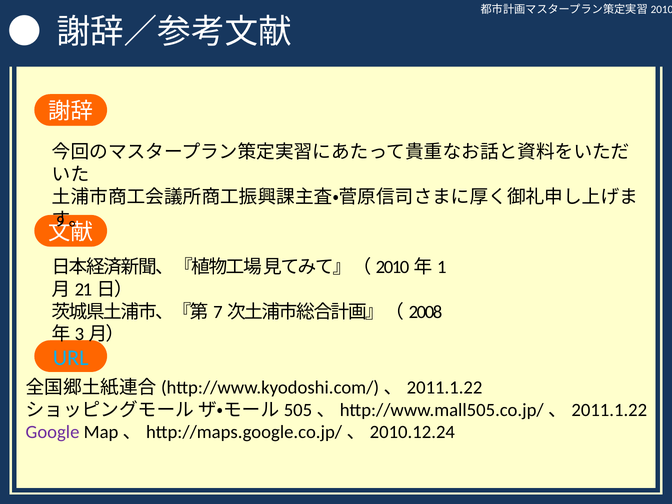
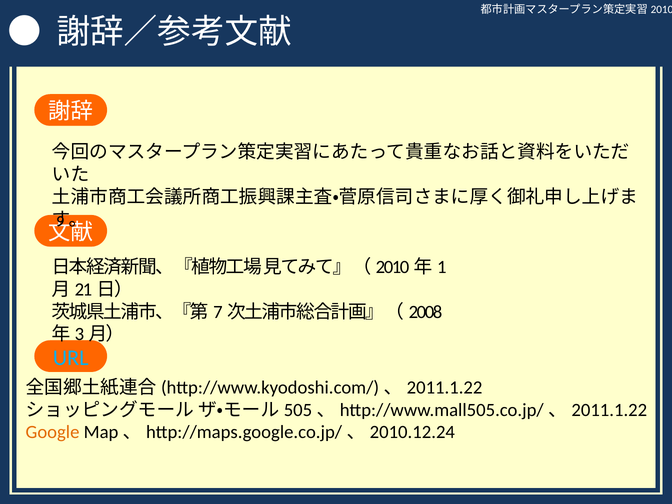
Google colour: purple -> orange
